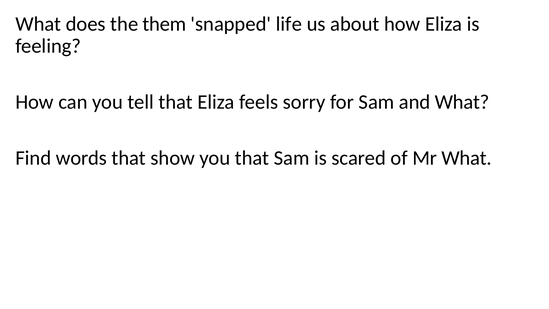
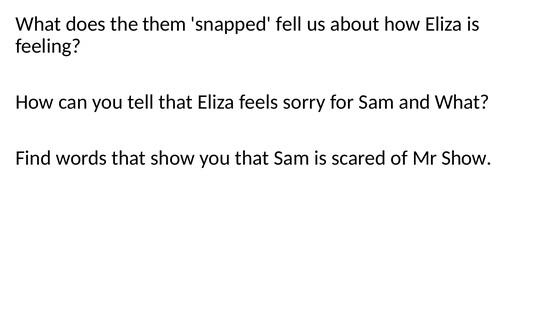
life: life -> fell
Mr What: What -> Show
